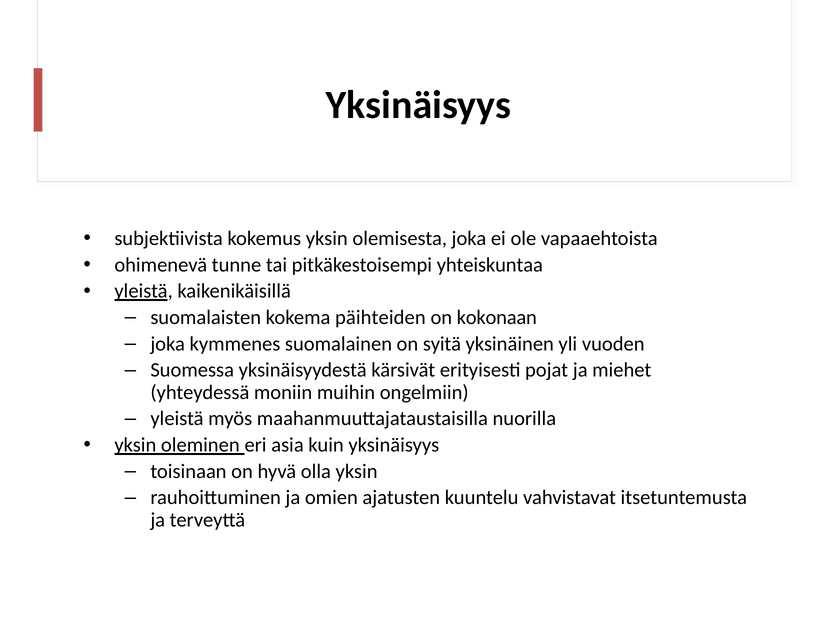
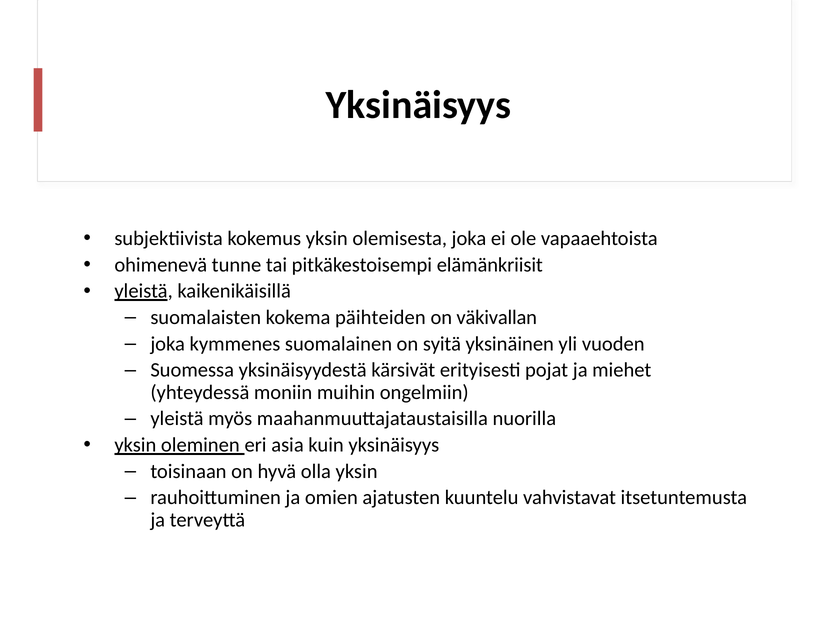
yhteiskuntaa: yhteiskuntaa -> elämänkriisit
kokonaan: kokonaan -> väkivallan
